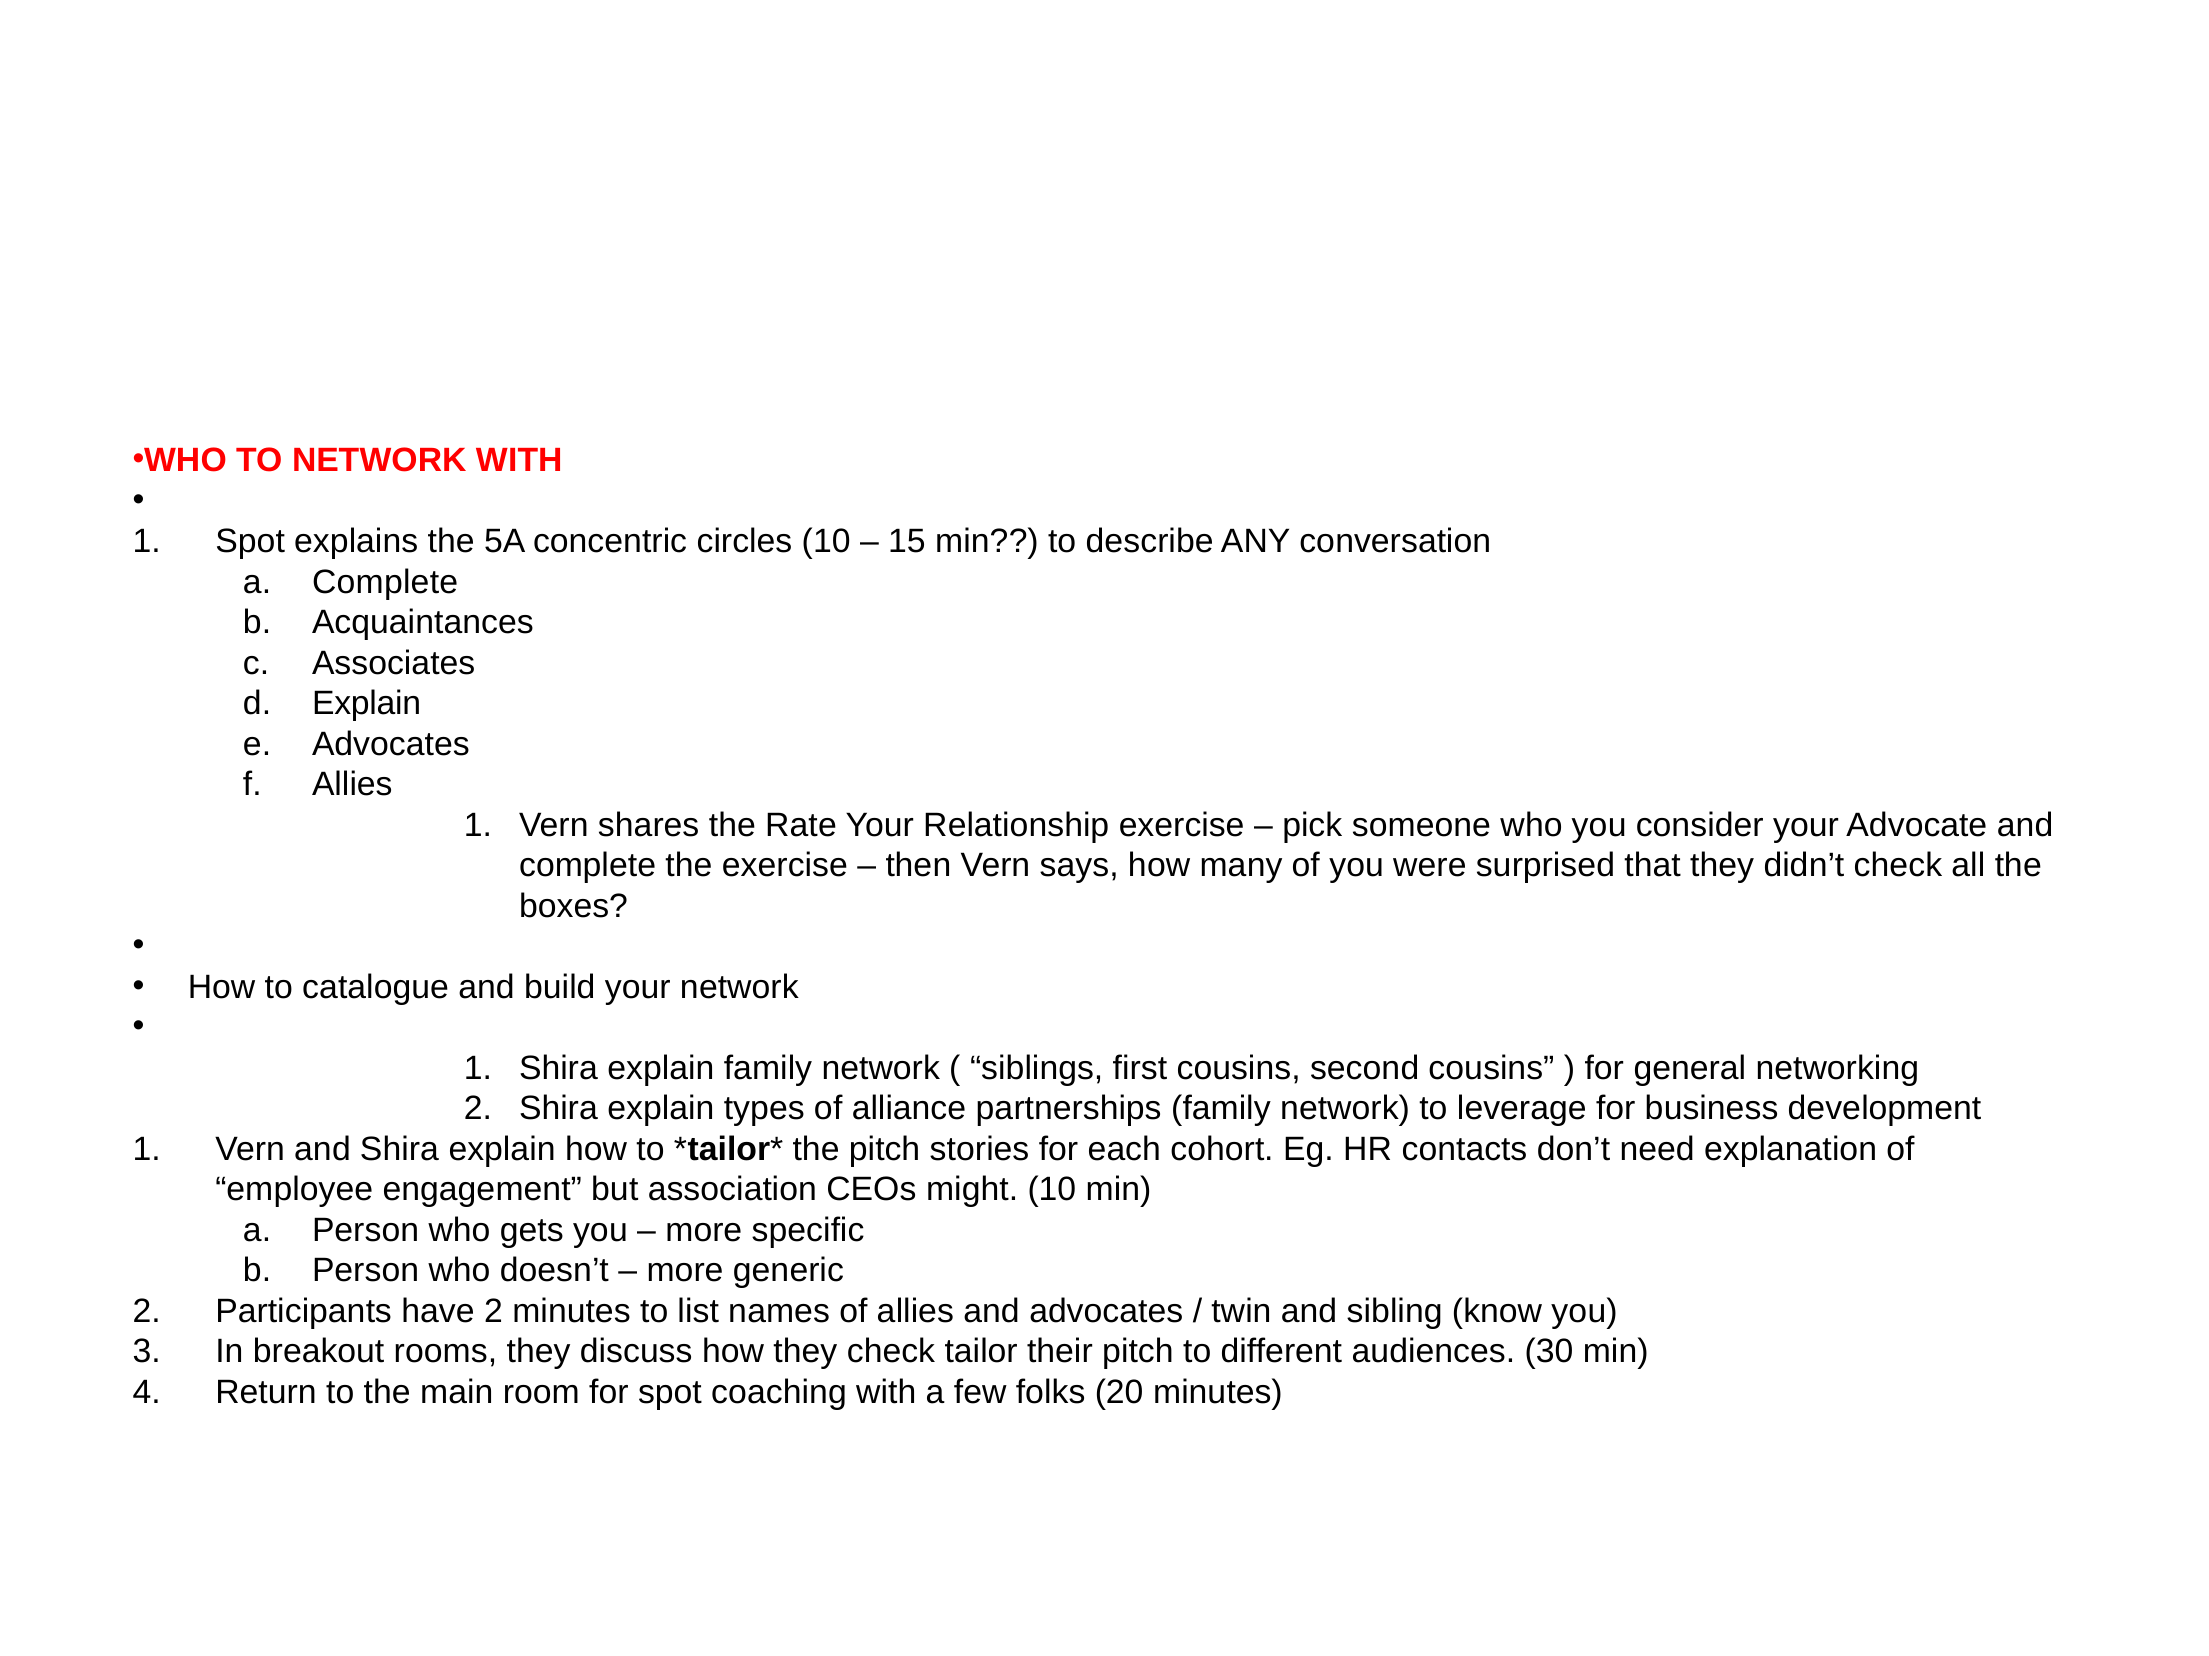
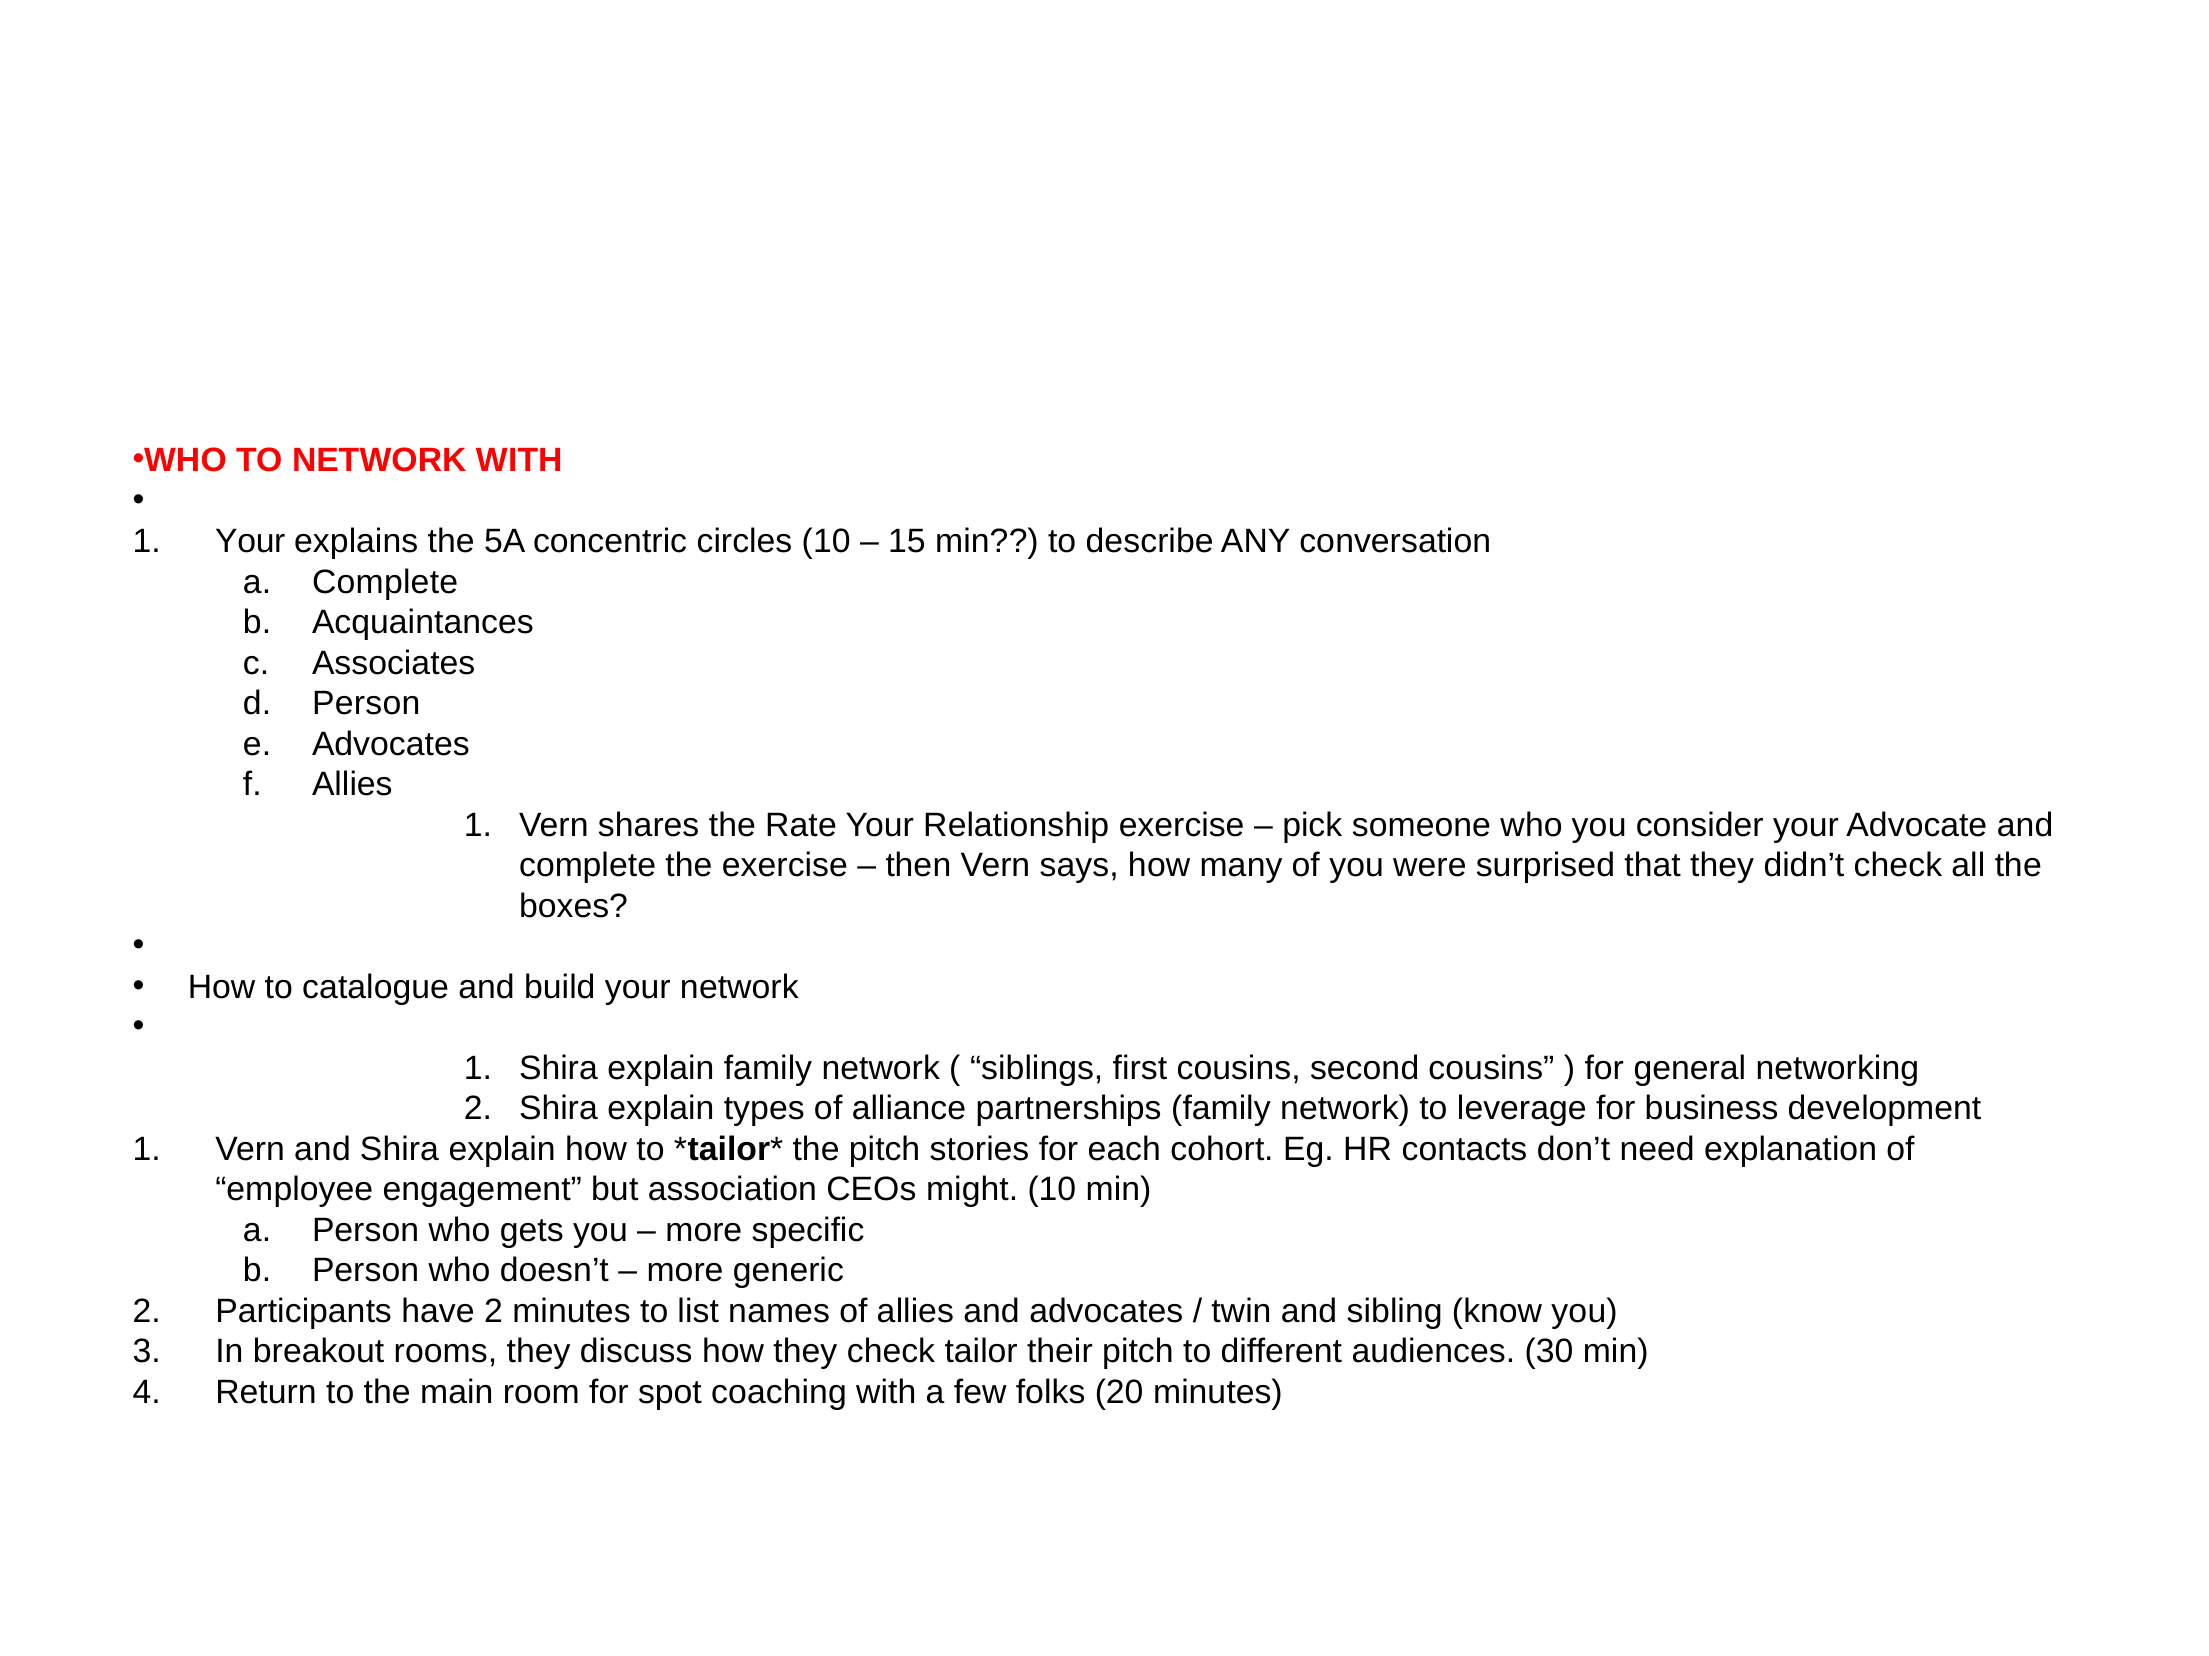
Spot at (250, 542): Spot -> Your
Explain at (367, 704): Explain -> Person
